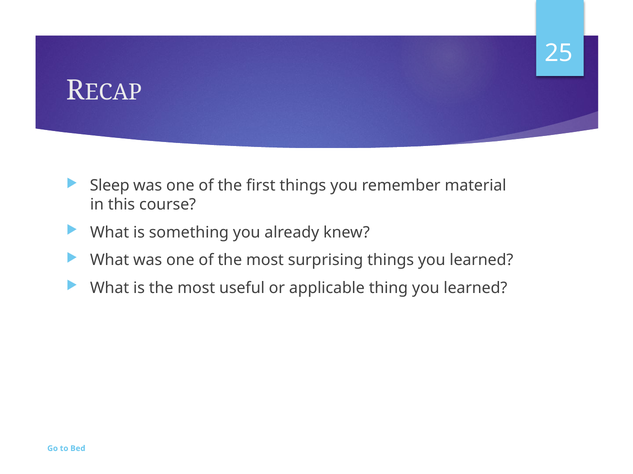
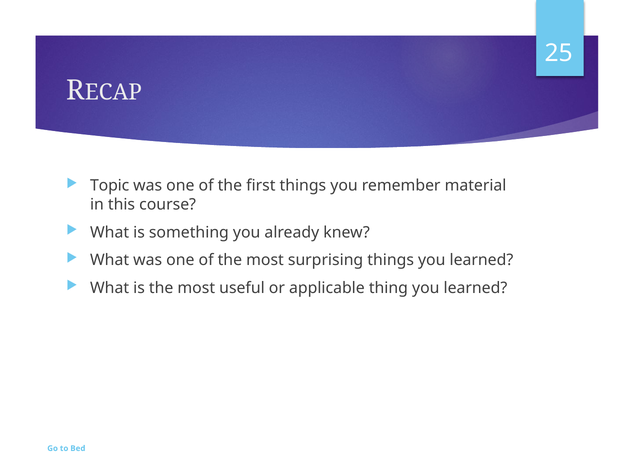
Sleep: Sleep -> Topic
